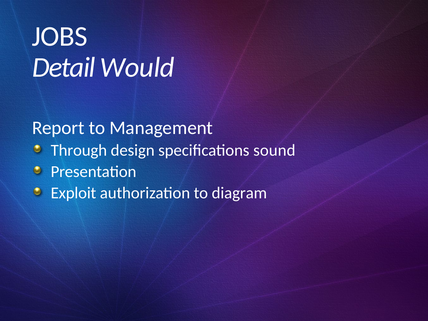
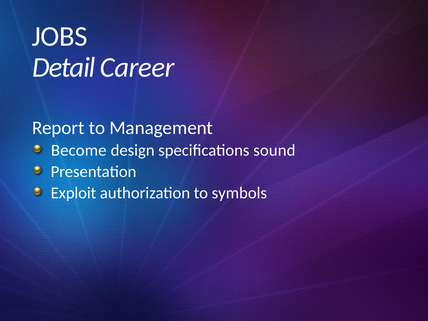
Would: Would -> Career
Through: Through -> Become
diagram: diagram -> symbols
